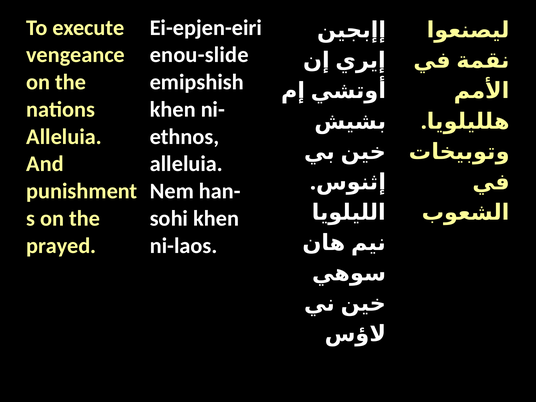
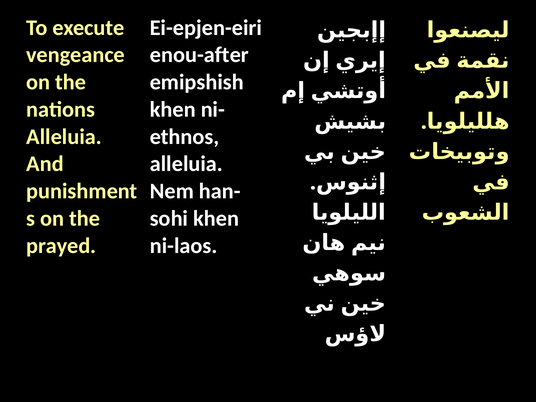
enou-slide: enou-slide -> enou-after
